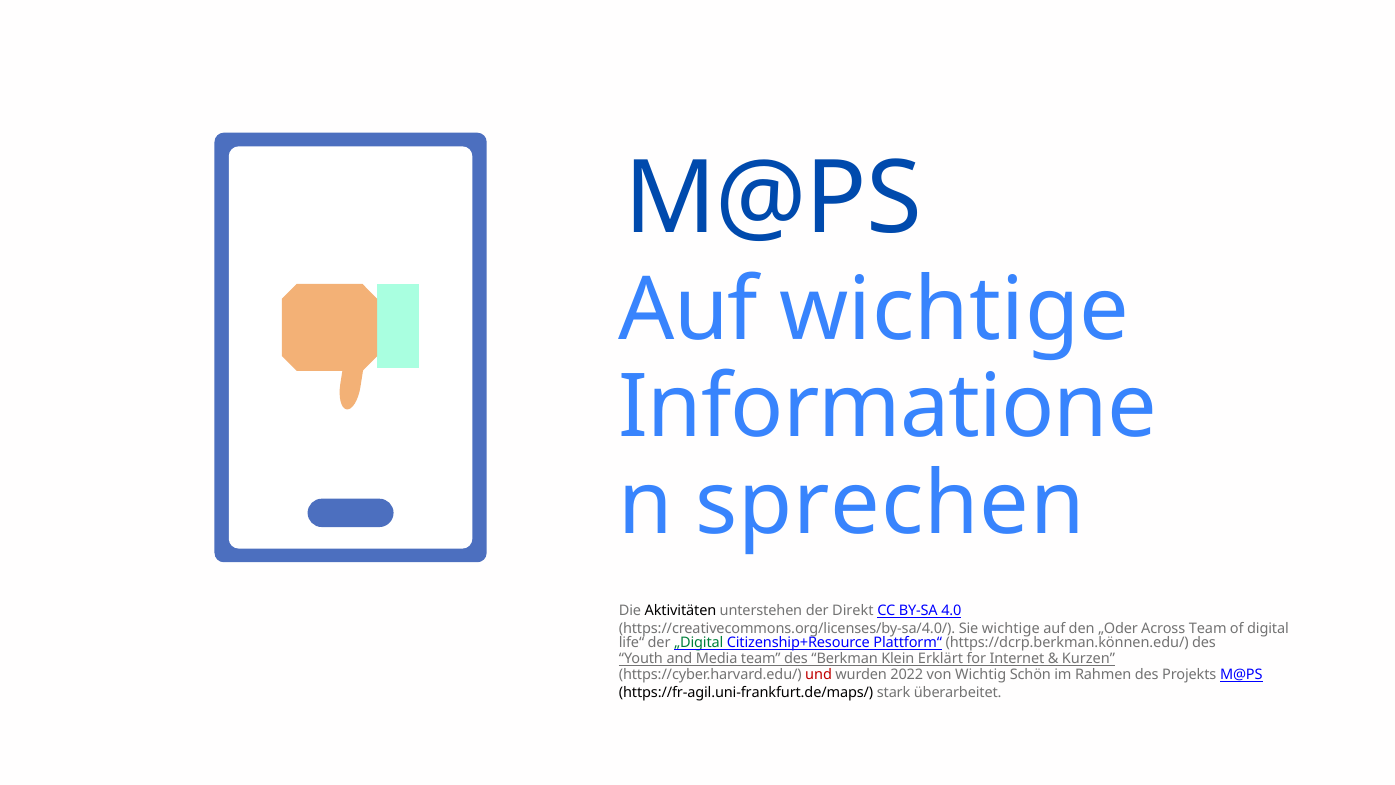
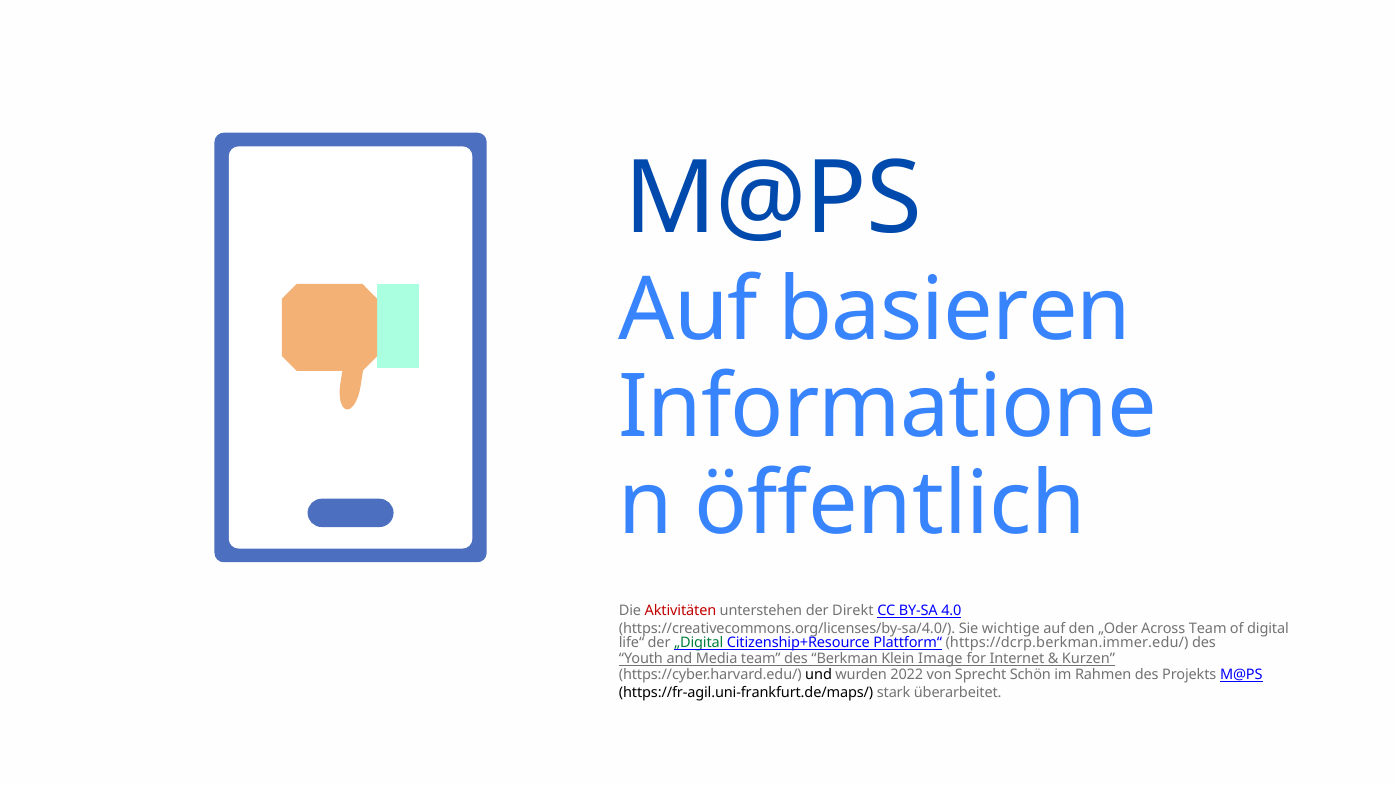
Auf wichtige: wichtige -> basieren
sprechen: sprechen -> öffentlich
Aktivitäten colour: black -> red
https://dcrp.berkman.können.edu/: https://dcrp.berkman.können.edu/ -> https://dcrp.berkman.immer.edu/
Erklärt: Erklärt -> Image
und colour: red -> black
Wichtig: Wichtig -> Sprecht
